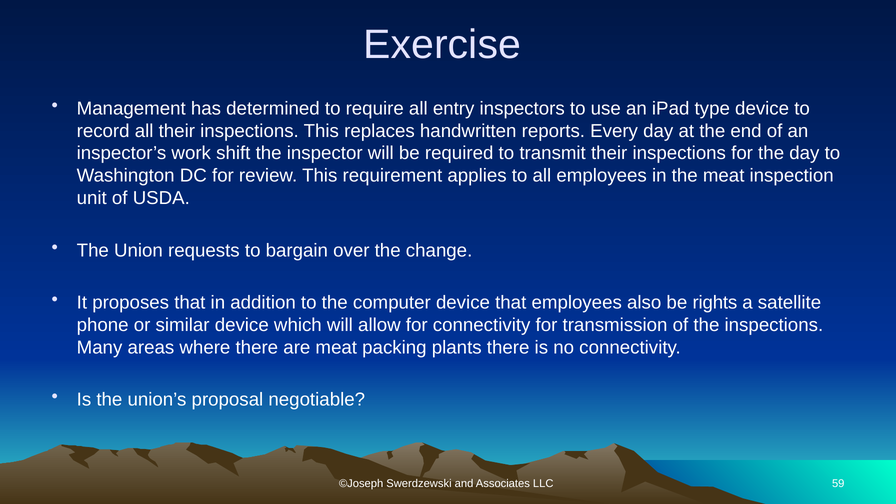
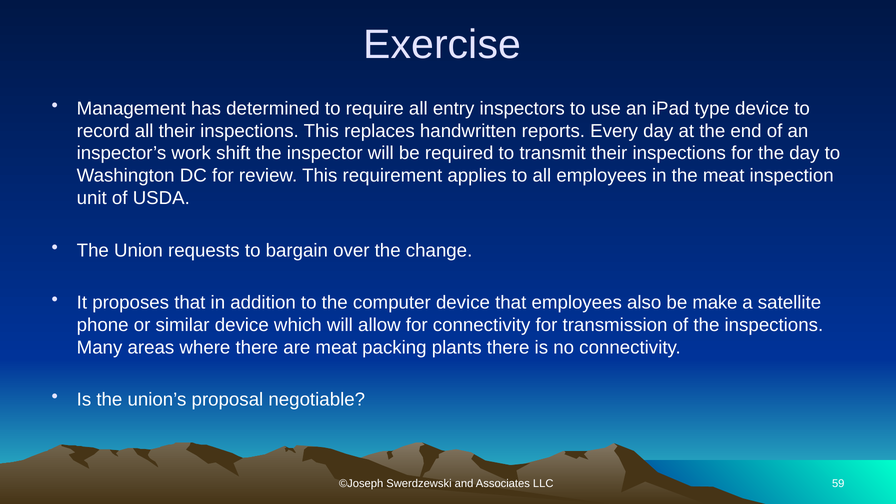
rights: rights -> make
